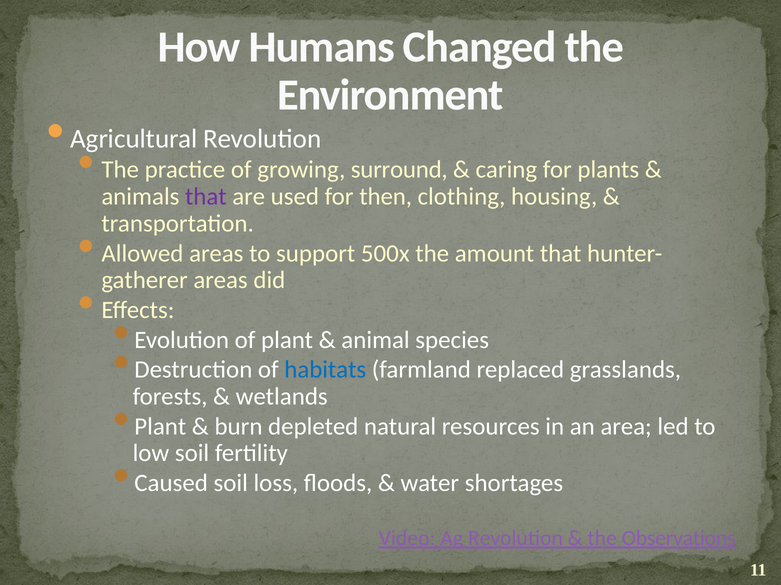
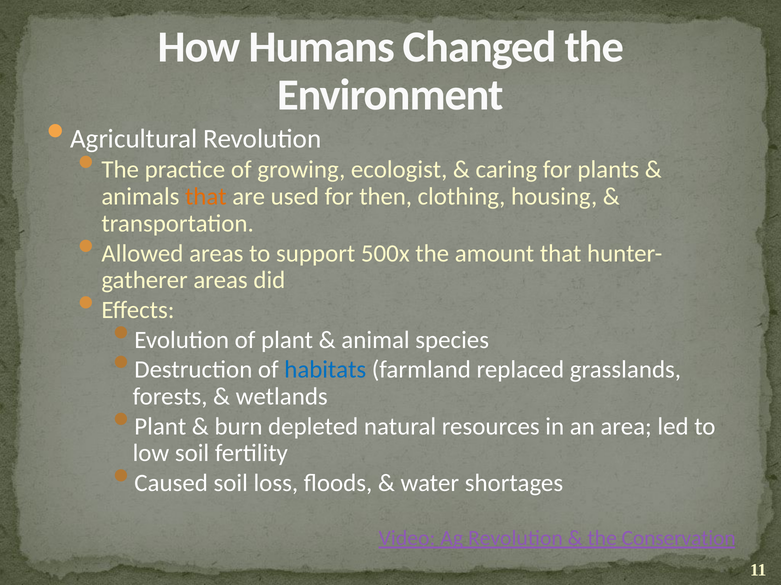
surround: surround -> ecologist
that at (206, 197) colour: purple -> orange
Observations: Observations -> Conservation
